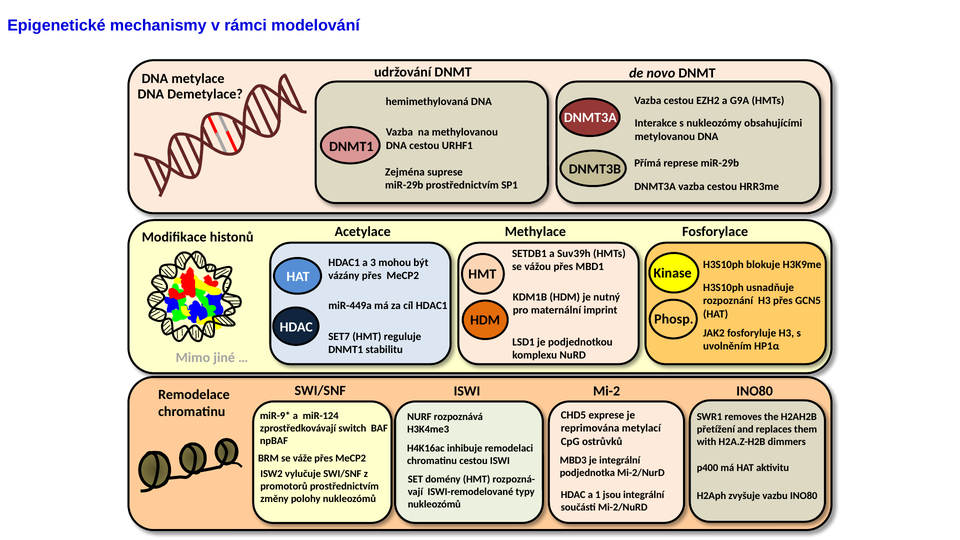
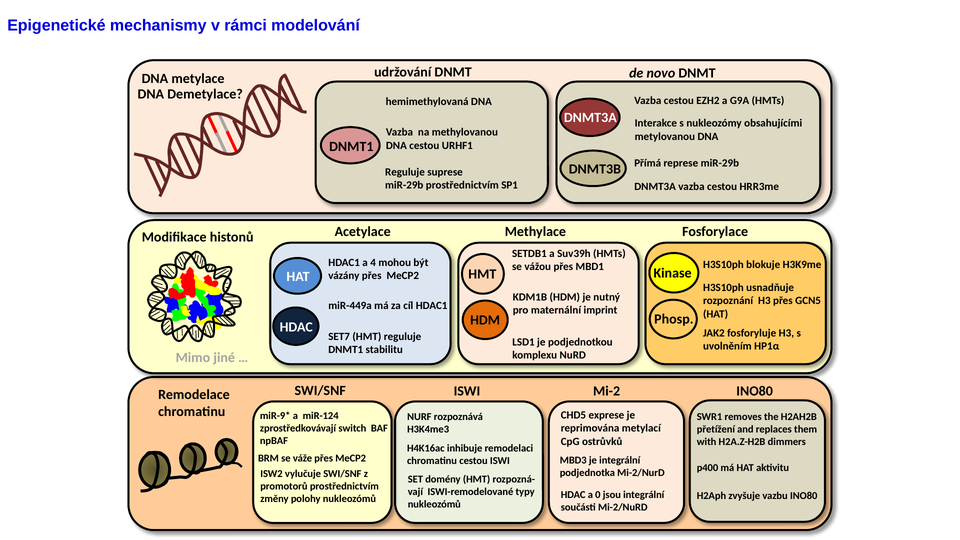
Zejména at (405, 172): Zejména -> Reguluje
3: 3 -> 4
1: 1 -> 0
